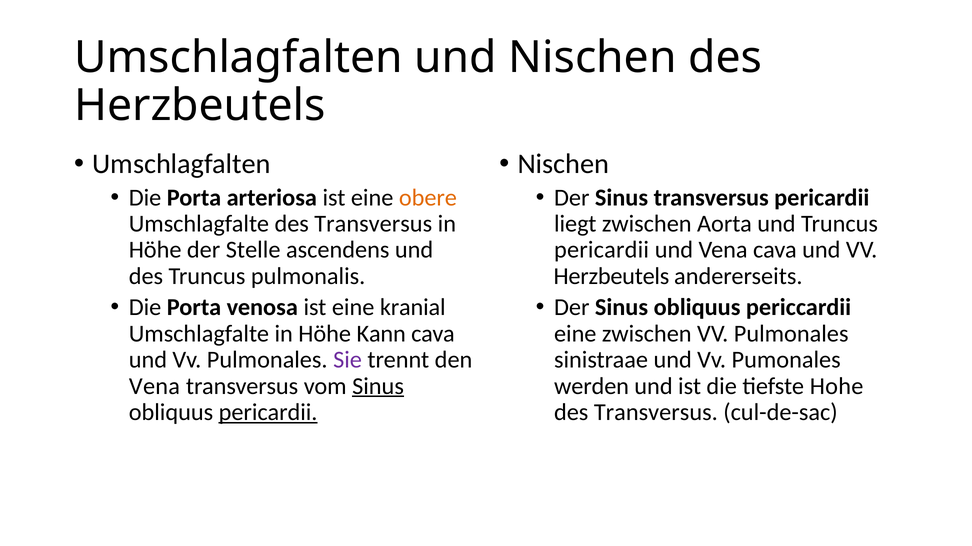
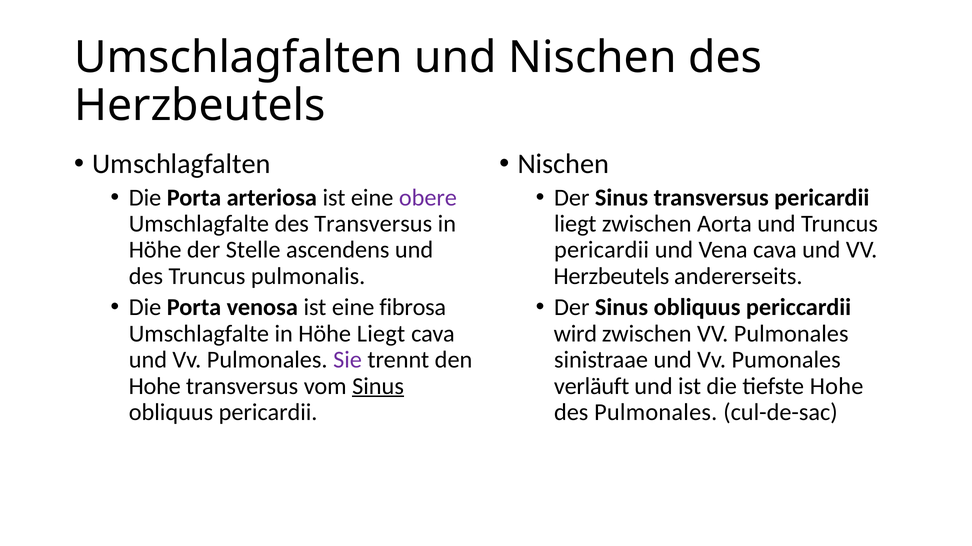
obere colour: orange -> purple
kranial: kranial -> fibrosa
Höhe Kann: Kann -> Liegt
eine at (575, 334): eine -> wird
Vena at (154, 387): Vena -> Hohe
werden: werden -> verläuft
pericardii at (268, 413) underline: present -> none
Transversus at (656, 413): Transversus -> Pulmonales
